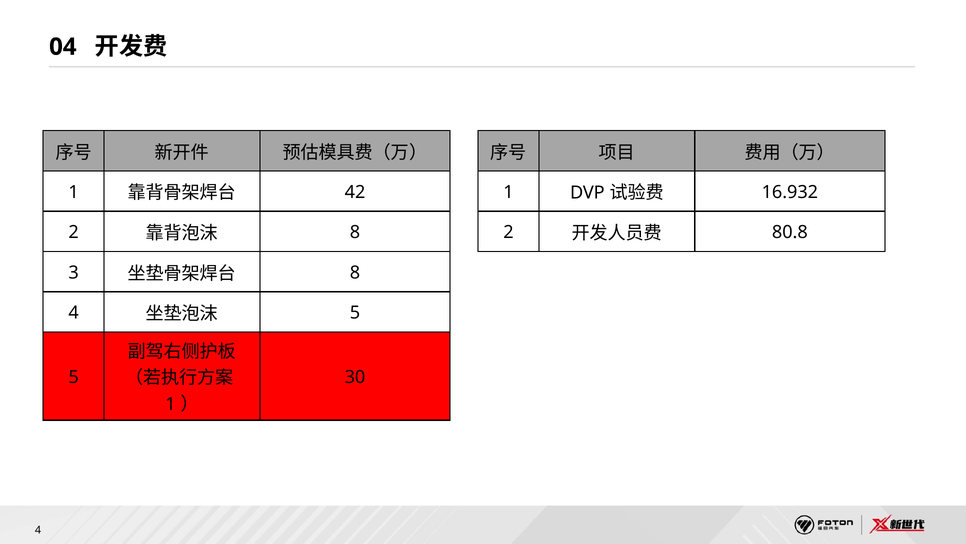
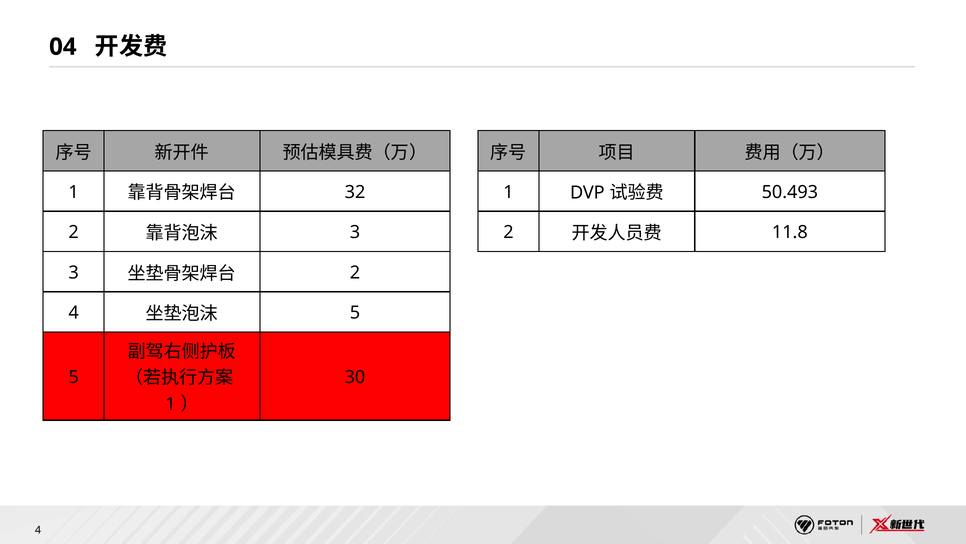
42: 42 -> 32
16.932: 16.932 -> 50.493
8 at (355, 232): 8 -> 3
80.8: 80.8 -> 11.8
8 at (355, 272): 8 -> 2
